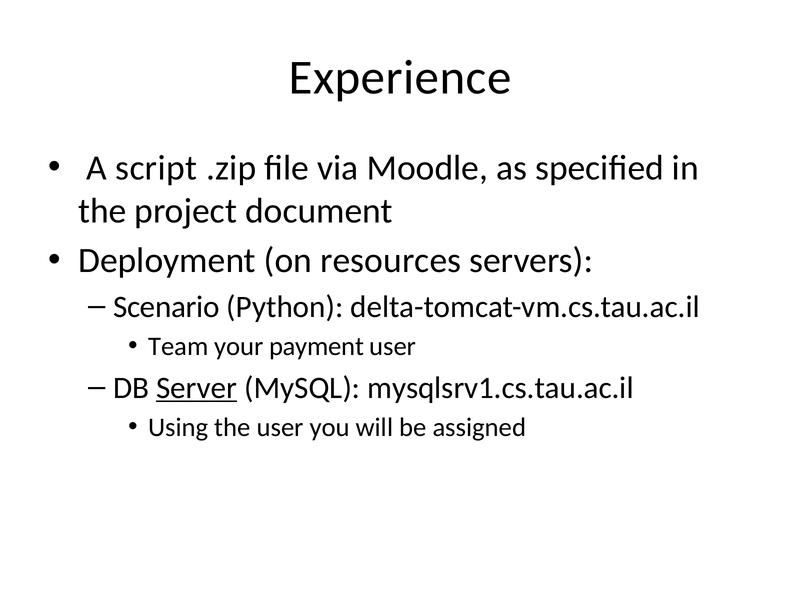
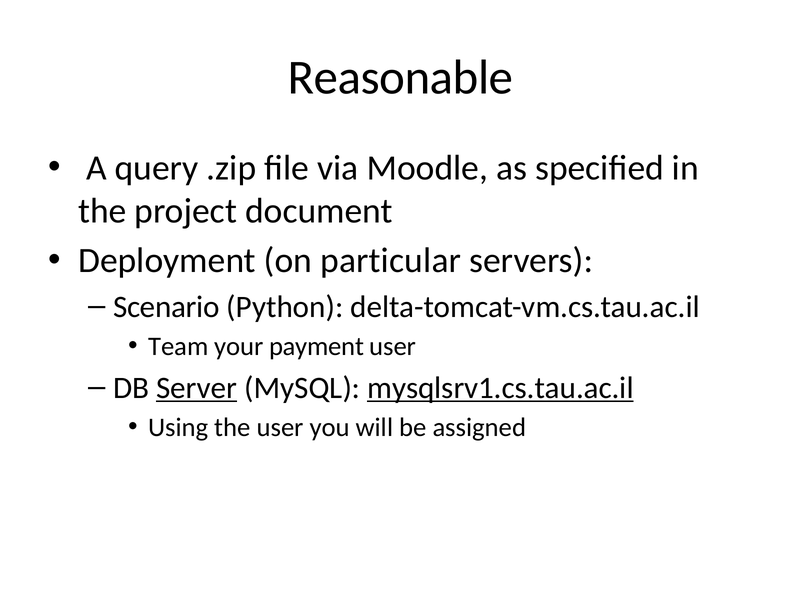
Experience: Experience -> Reasonable
script: script -> query
resources: resources -> particular
mysqlsrv1.cs.tau.ac.il underline: none -> present
